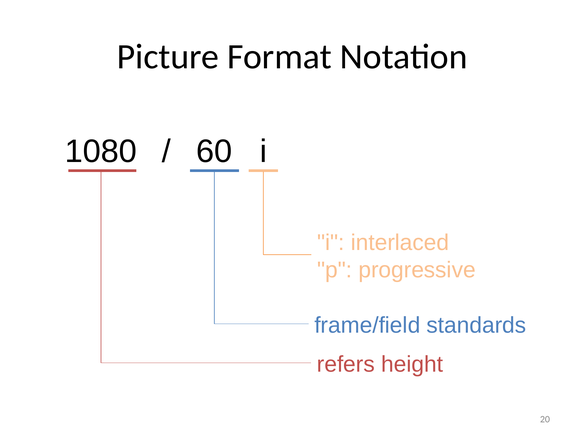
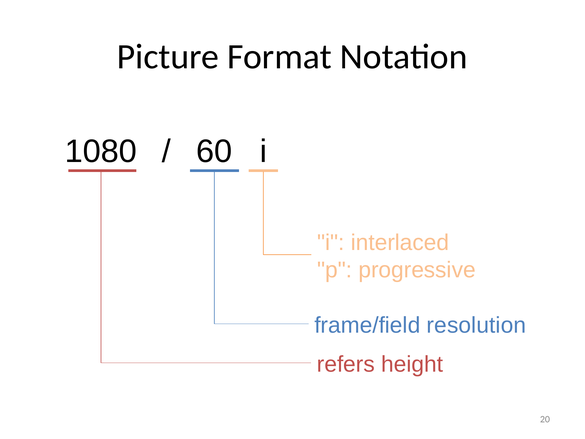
standards: standards -> resolution
